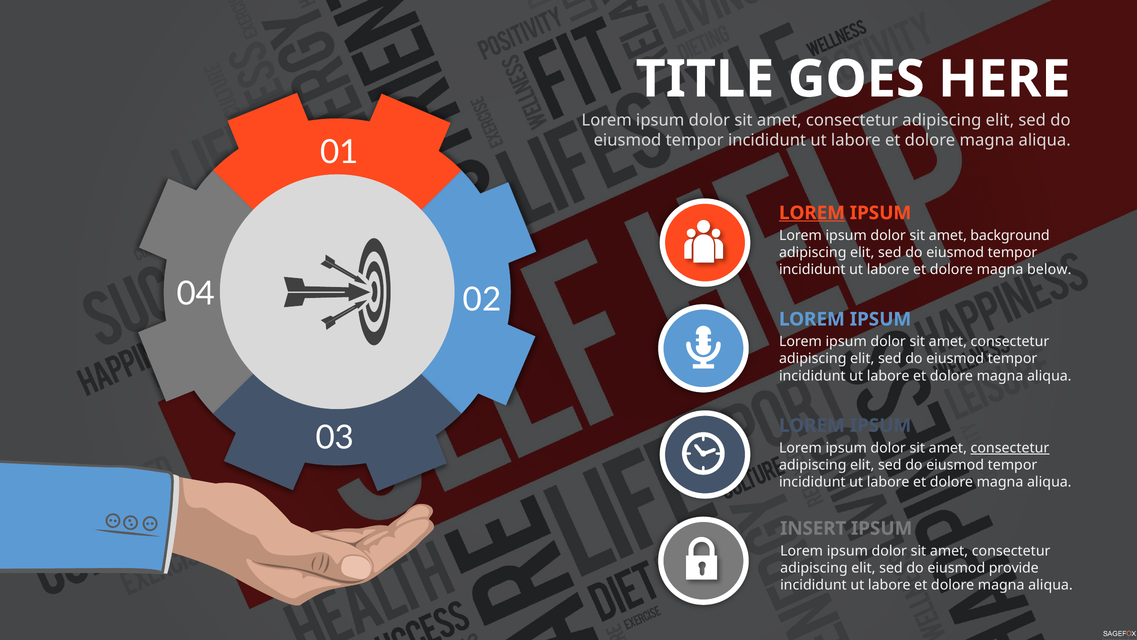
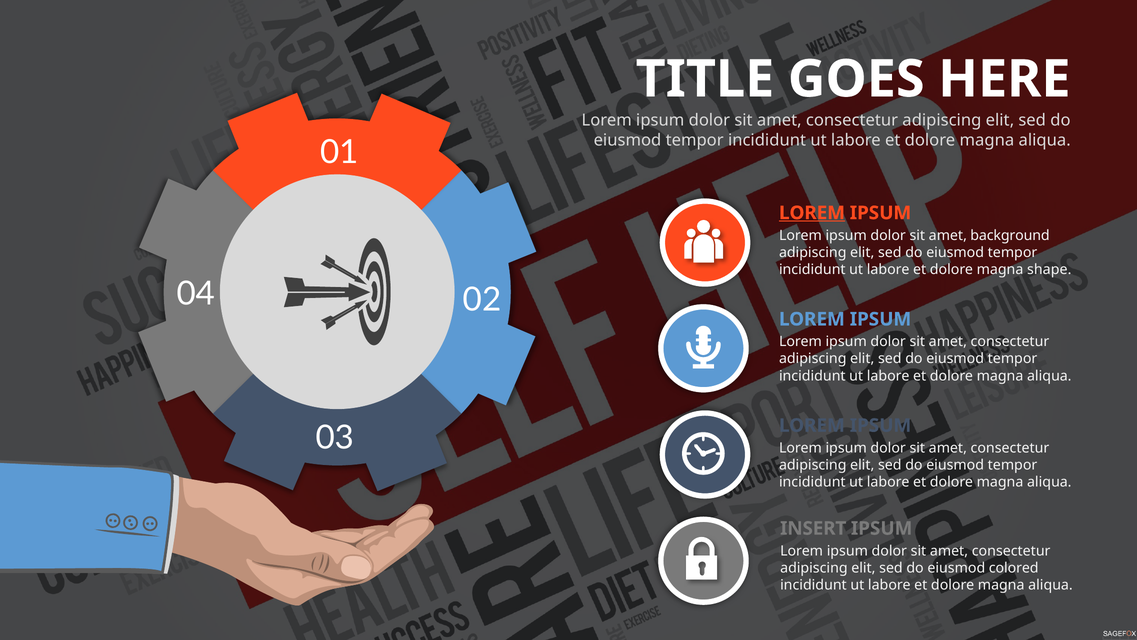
below: below -> shape
consectetur at (1010, 448) underline: present -> none
provide: provide -> colored
